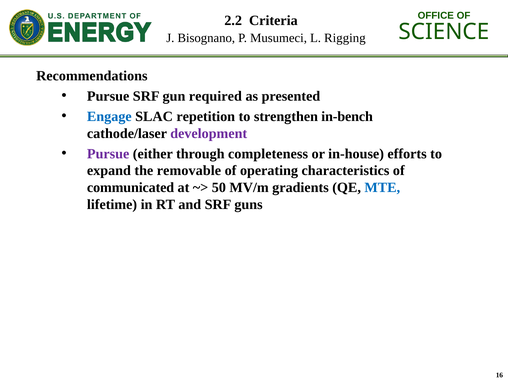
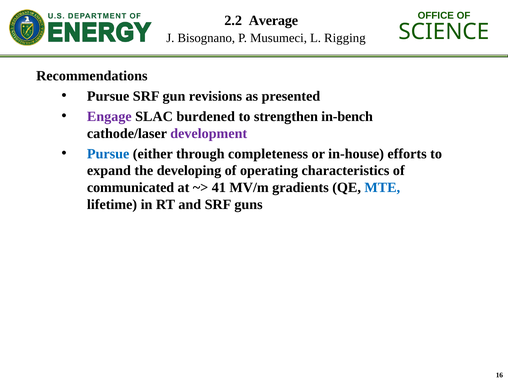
Criteria: Criteria -> Average
required: required -> revisions
Engage colour: blue -> purple
repetition: repetition -> burdened
Pursue at (108, 154) colour: purple -> blue
removable: removable -> developing
50: 50 -> 41
